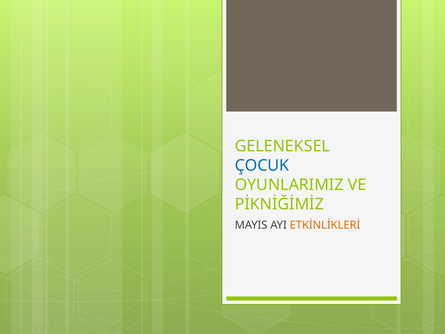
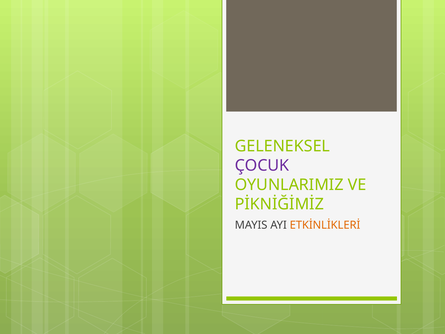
ÇOCUK colour: blue -> purple
